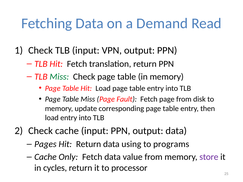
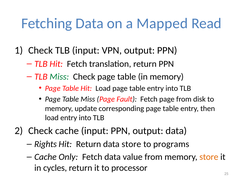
Demand: Demand -> Mapped
Pages: Pages -> Rights
data using: using -> store
store at (209, 157) colour: purple -> orange
